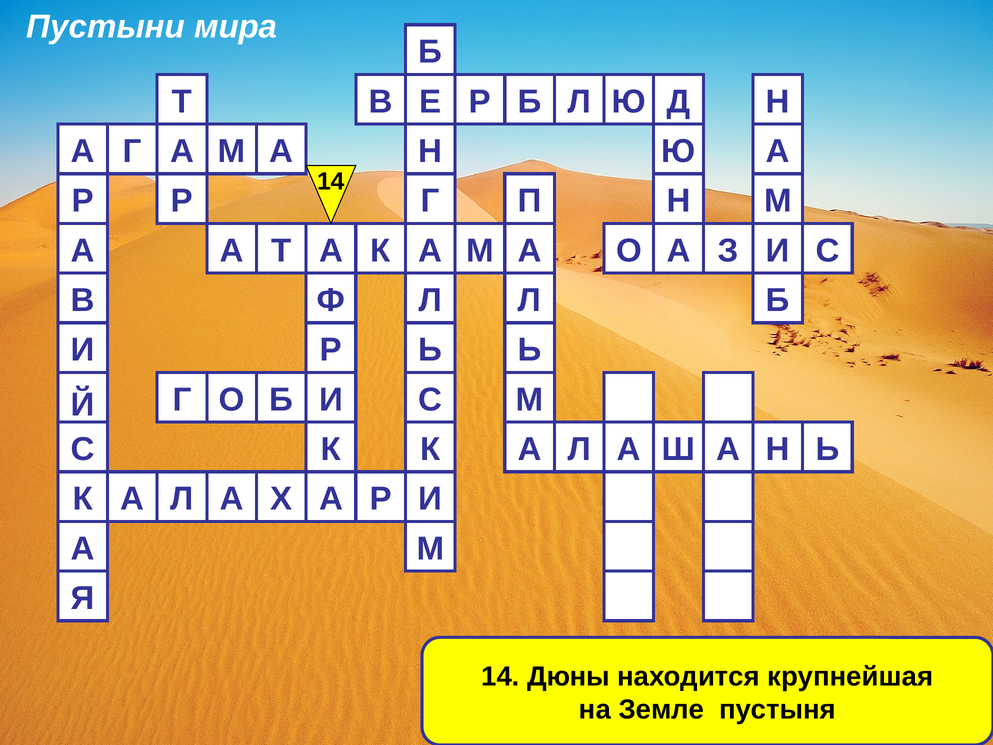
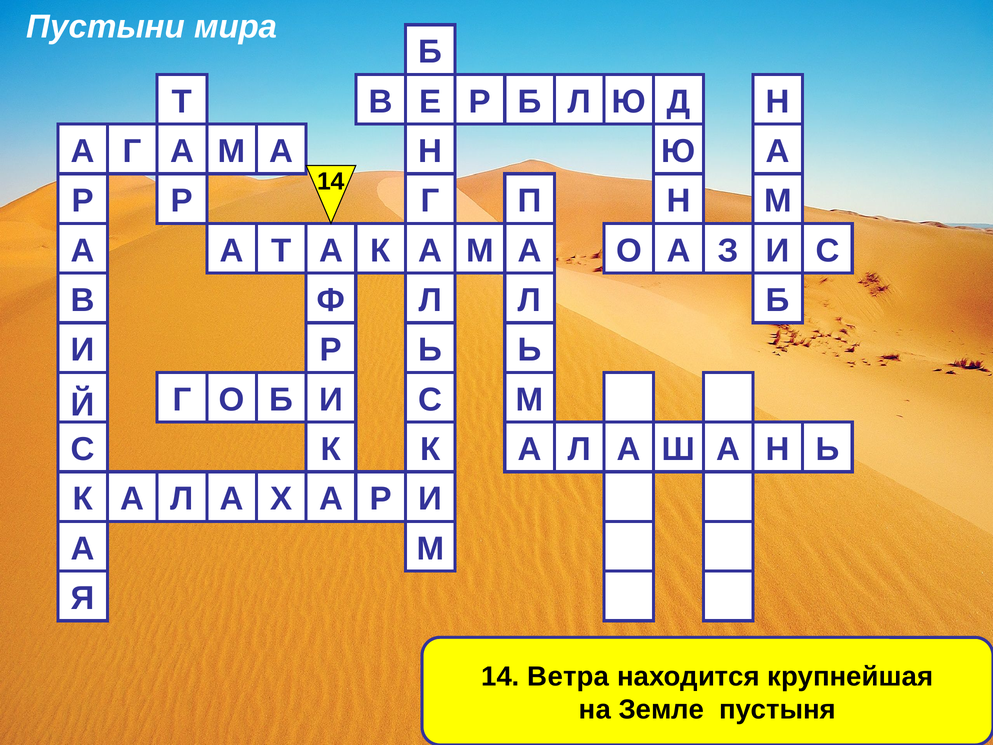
Дюны: Дюны -> Ветра
